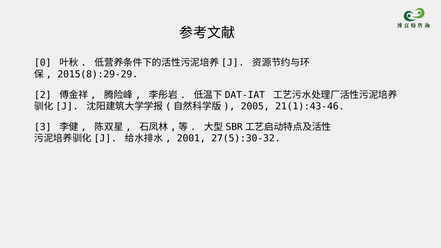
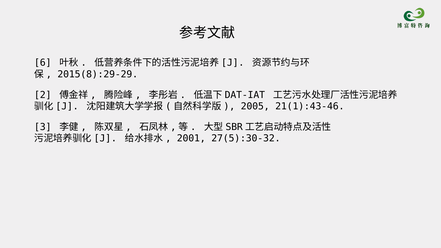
0: 0 -> 6
